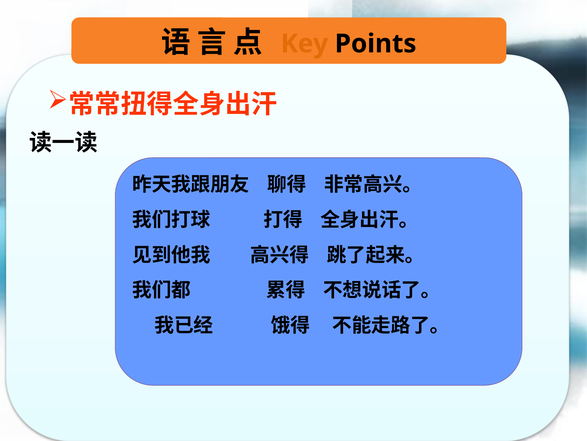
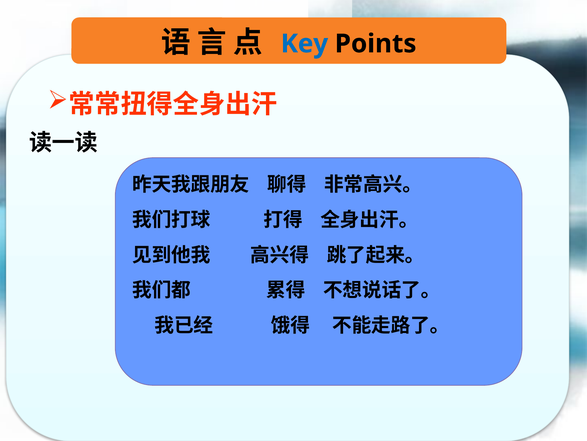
Key colour: orange -> blue
